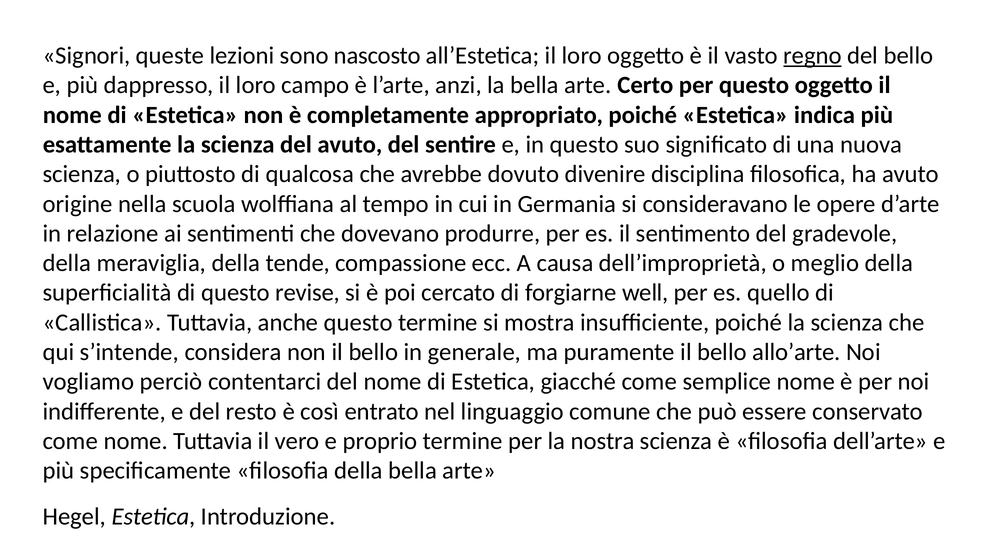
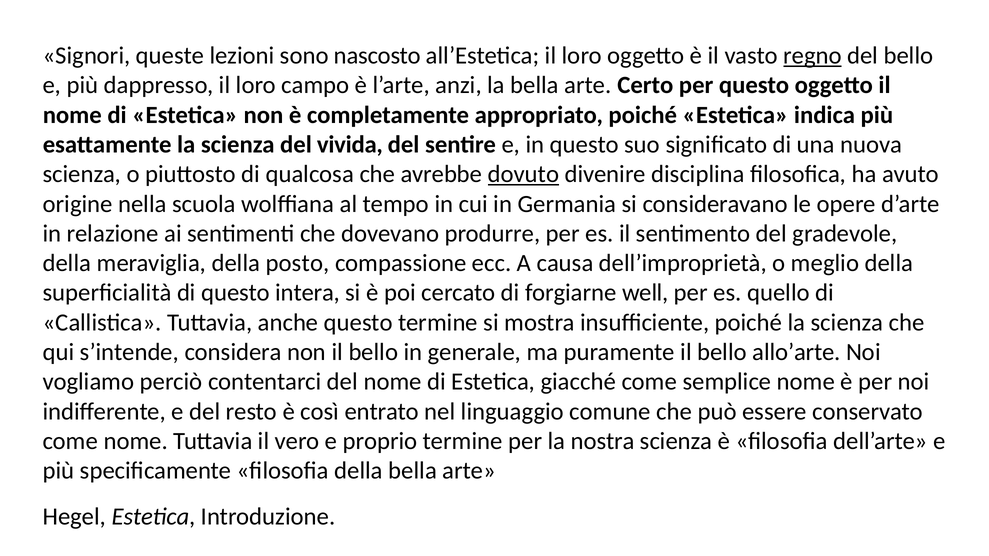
del avuto: avuto -> vivida
dovuto underline: none -> present
tende: tende -> posto
revise: revise -> intera
